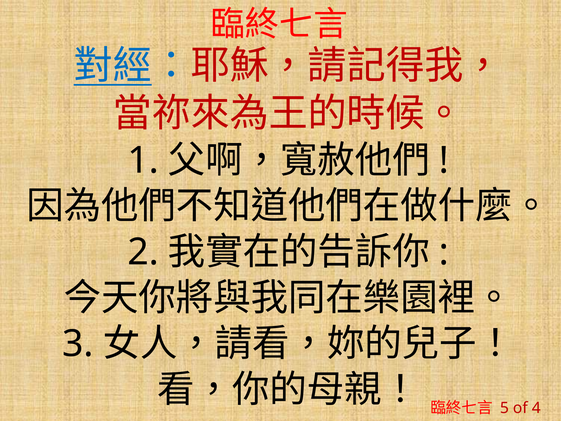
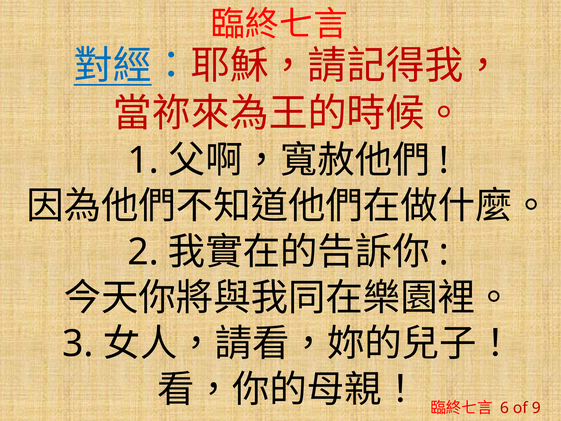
5: 5 -> 6
4: 4 -> 9
